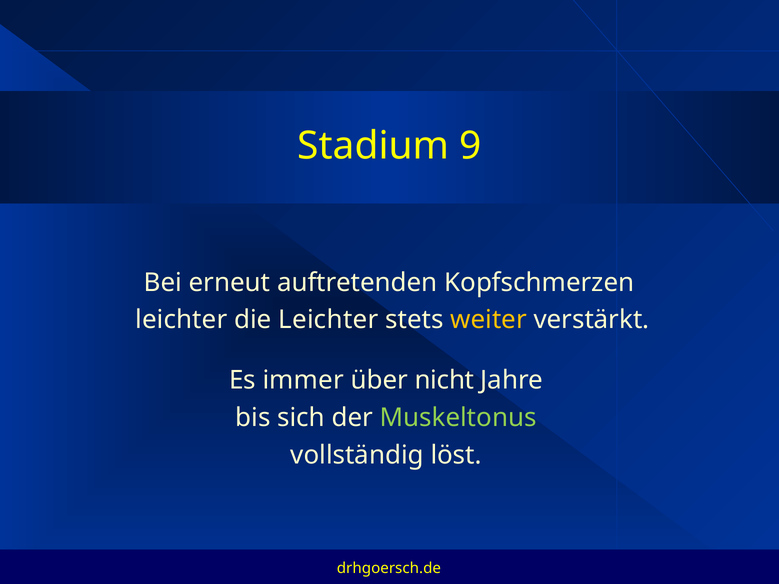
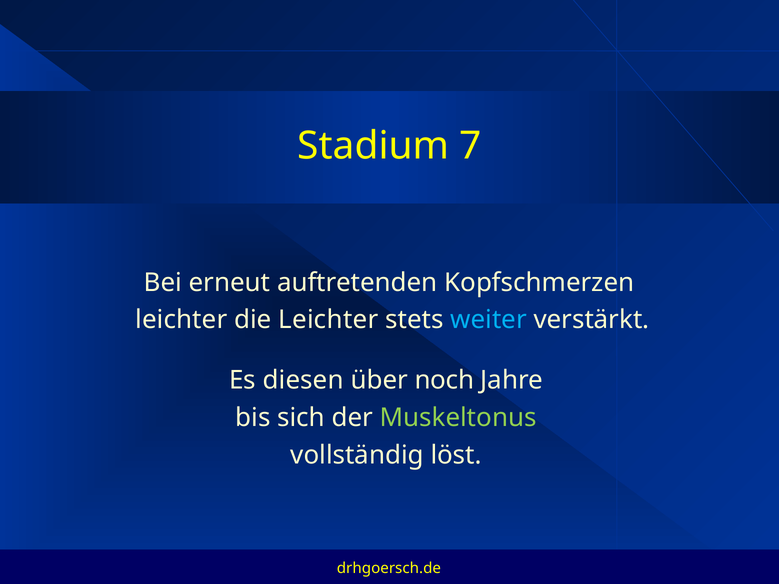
9: 9 -> 7
weiter colour: yellow -> light blue
immer: immer -> diesen
nicht: nicht -> noch
